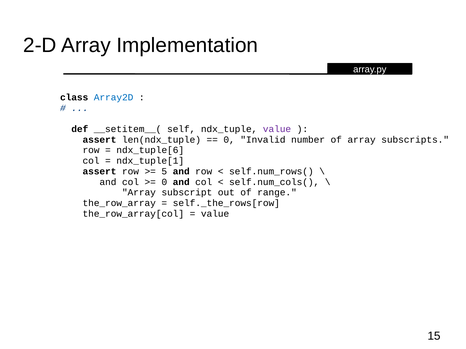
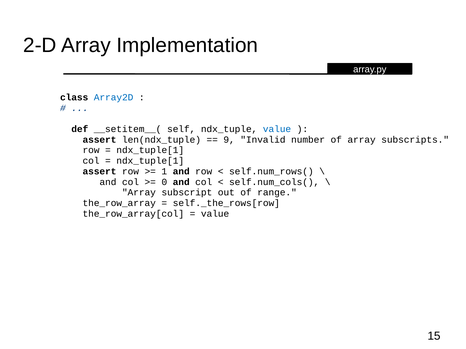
value at (277, 129) colour: purple -> blue
0 at (229, 140): 0 -> 9
ndx_tuple[6 at (150, 150): ndx_tuple[6 -> ndx_tuple[1
5: 5 -> 1
